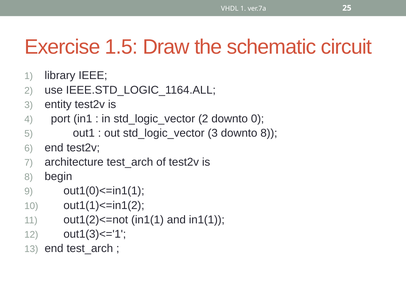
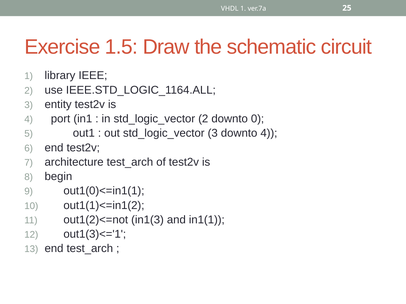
downto 8: 8 -> 4
out1(2)<=not in1(1: in1(1 -> in1(3
